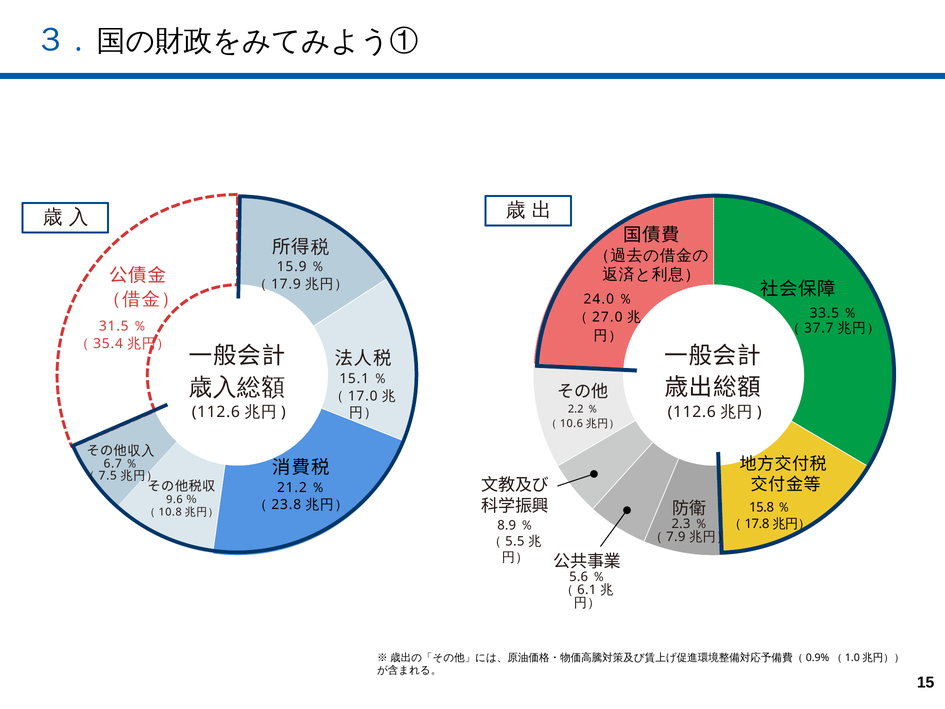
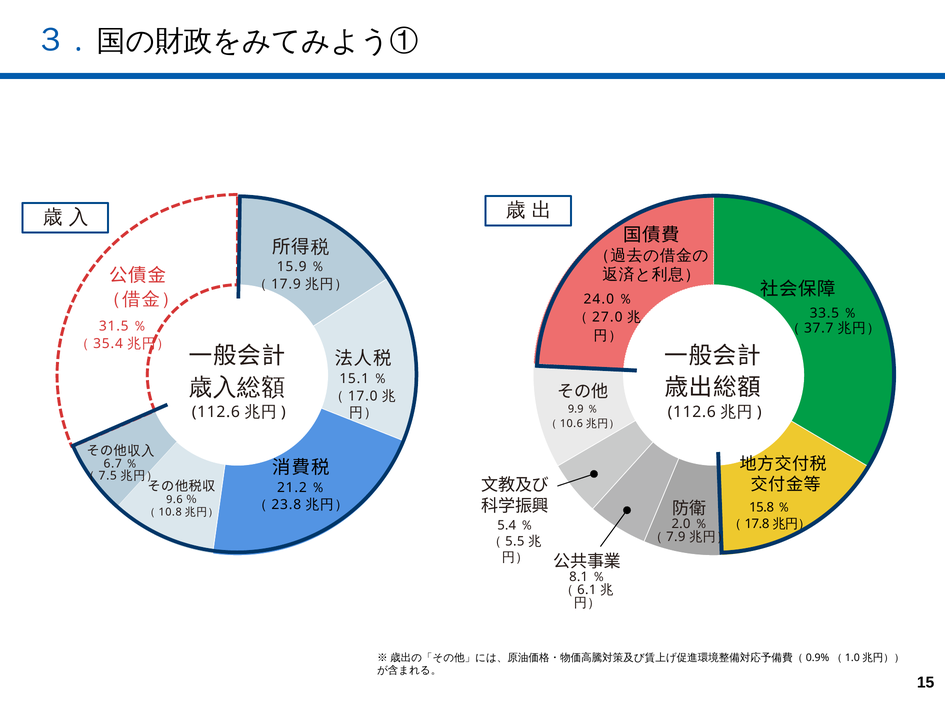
2.2: 2.2 -> 9.9
2.3: 2.3 -> 2.0
8.9: 8.9 -> 5.4
5.6: 5.6 -> 8.1
